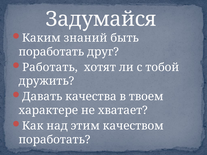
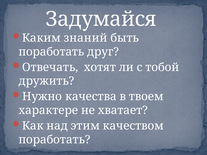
Работать: Работать -> Отвечать
Давать: Давать -> Нужно
